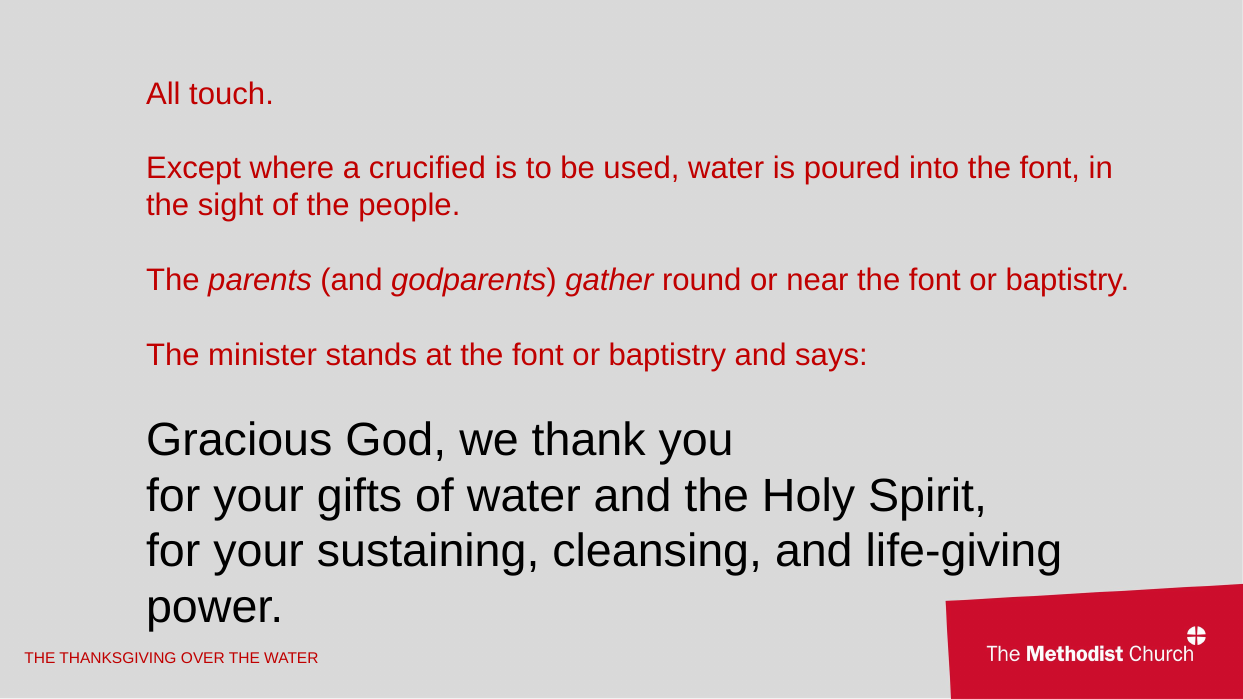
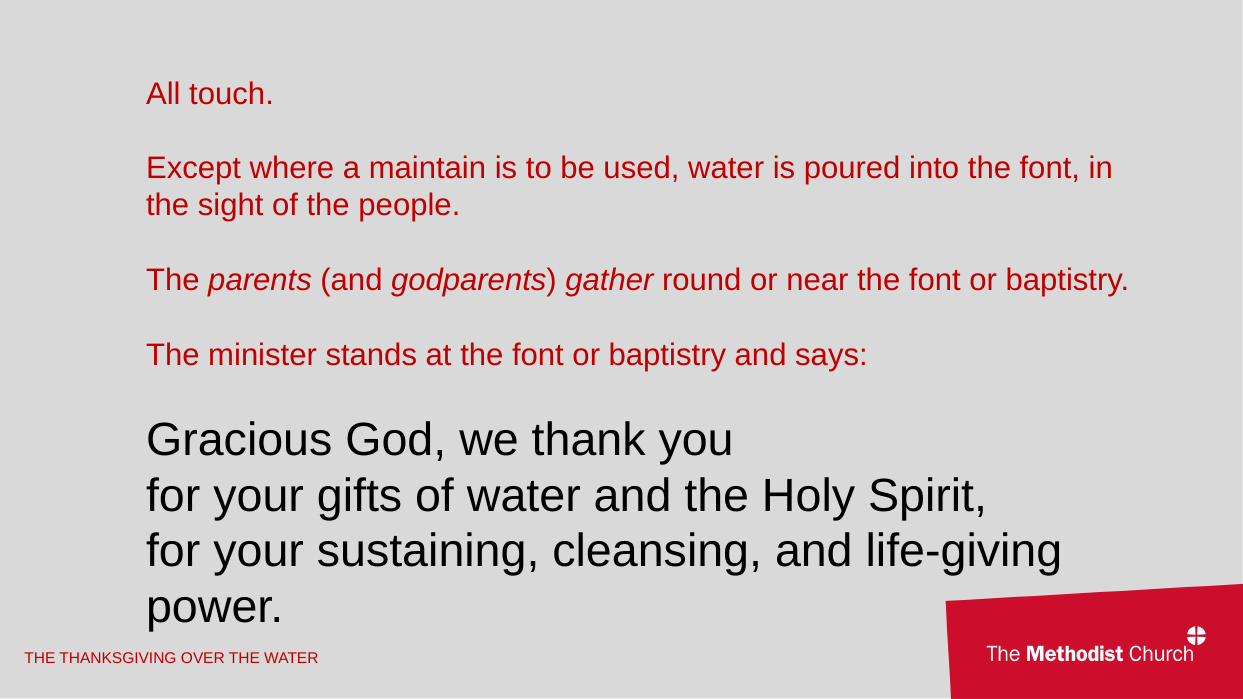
crucified: crucified -> maintain
